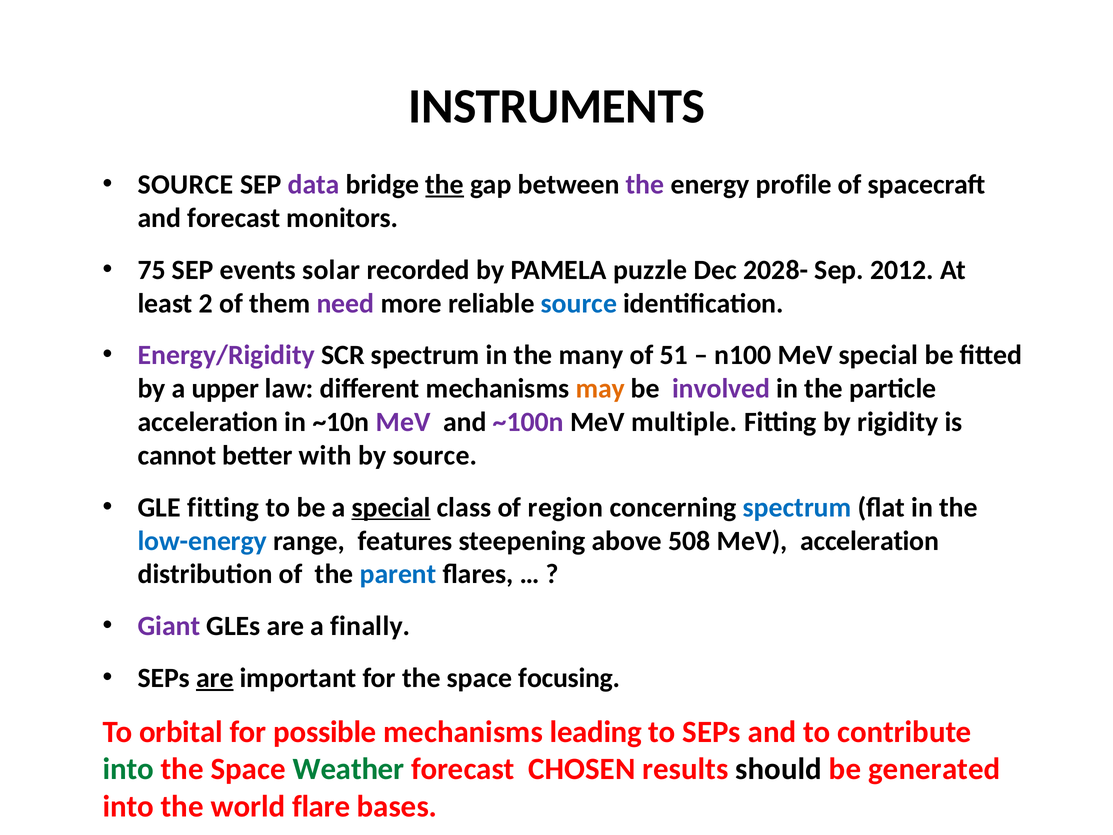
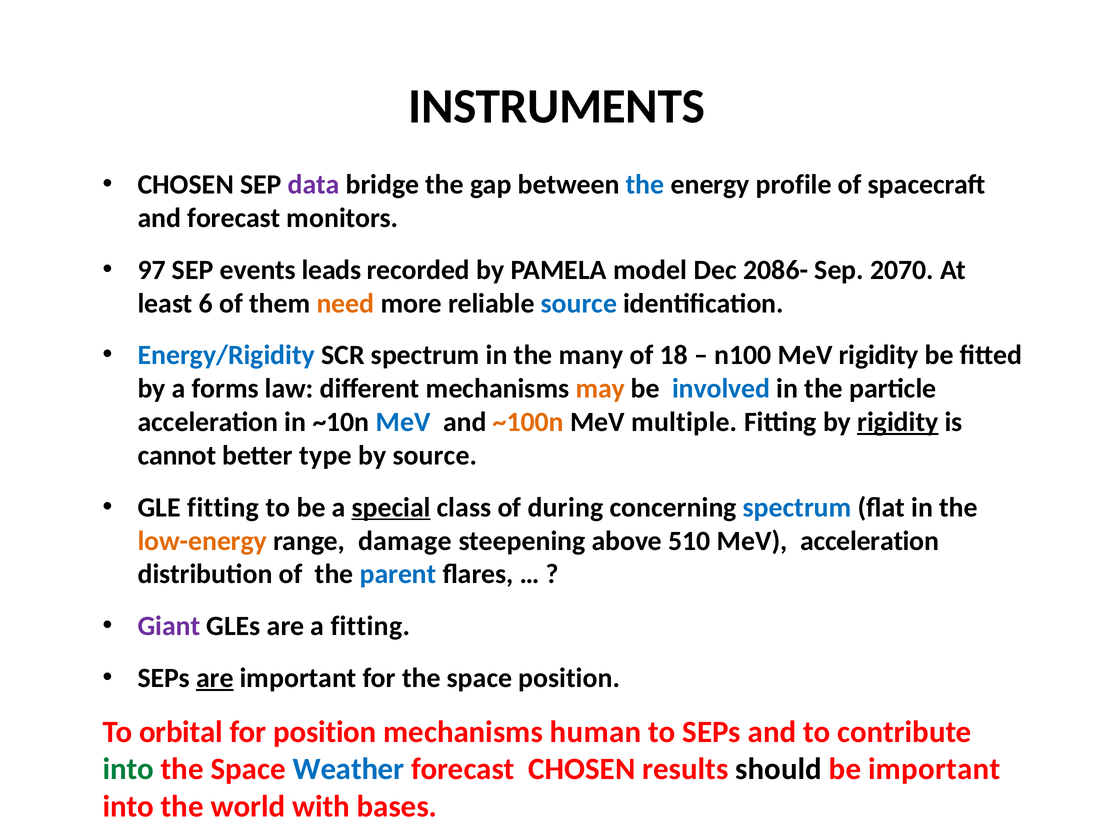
SOURCE at (186, 185): SOURCE -> CHOSEN
the at (445, 185) underline: present -> none
the at (645, 185) colour: purple -> blue
75: 75 -> 97
solar: solar -> leads
puzzle: puzzle -> model
2028-: 2028- -> 2086-
2012: 2012 -> 2070
2: 2 -> 6
need colour: purple -> orange
Energy/Rigidity colour: purple -> blue
51: 51 -> 18
MeV special: special -> rigidity
upper: upper -> forms
involved colour: purple -> blue
MeV at (403, 422) colour: purple -> blue
~100n colour: purple -> orange
rigidity at (898, 422) underline: none -> present
with: with -> type
region: region -> during
low-energy colour: blue -> orange
features: features -> damage
508: 508 -> 510
a finally: finally -> fitting
space focusing: focusing -> position
for possible: possible -> position
leading: leading -> human
Weather colour: green -> blue
be generated: generated -> important
flare: flare -> with
